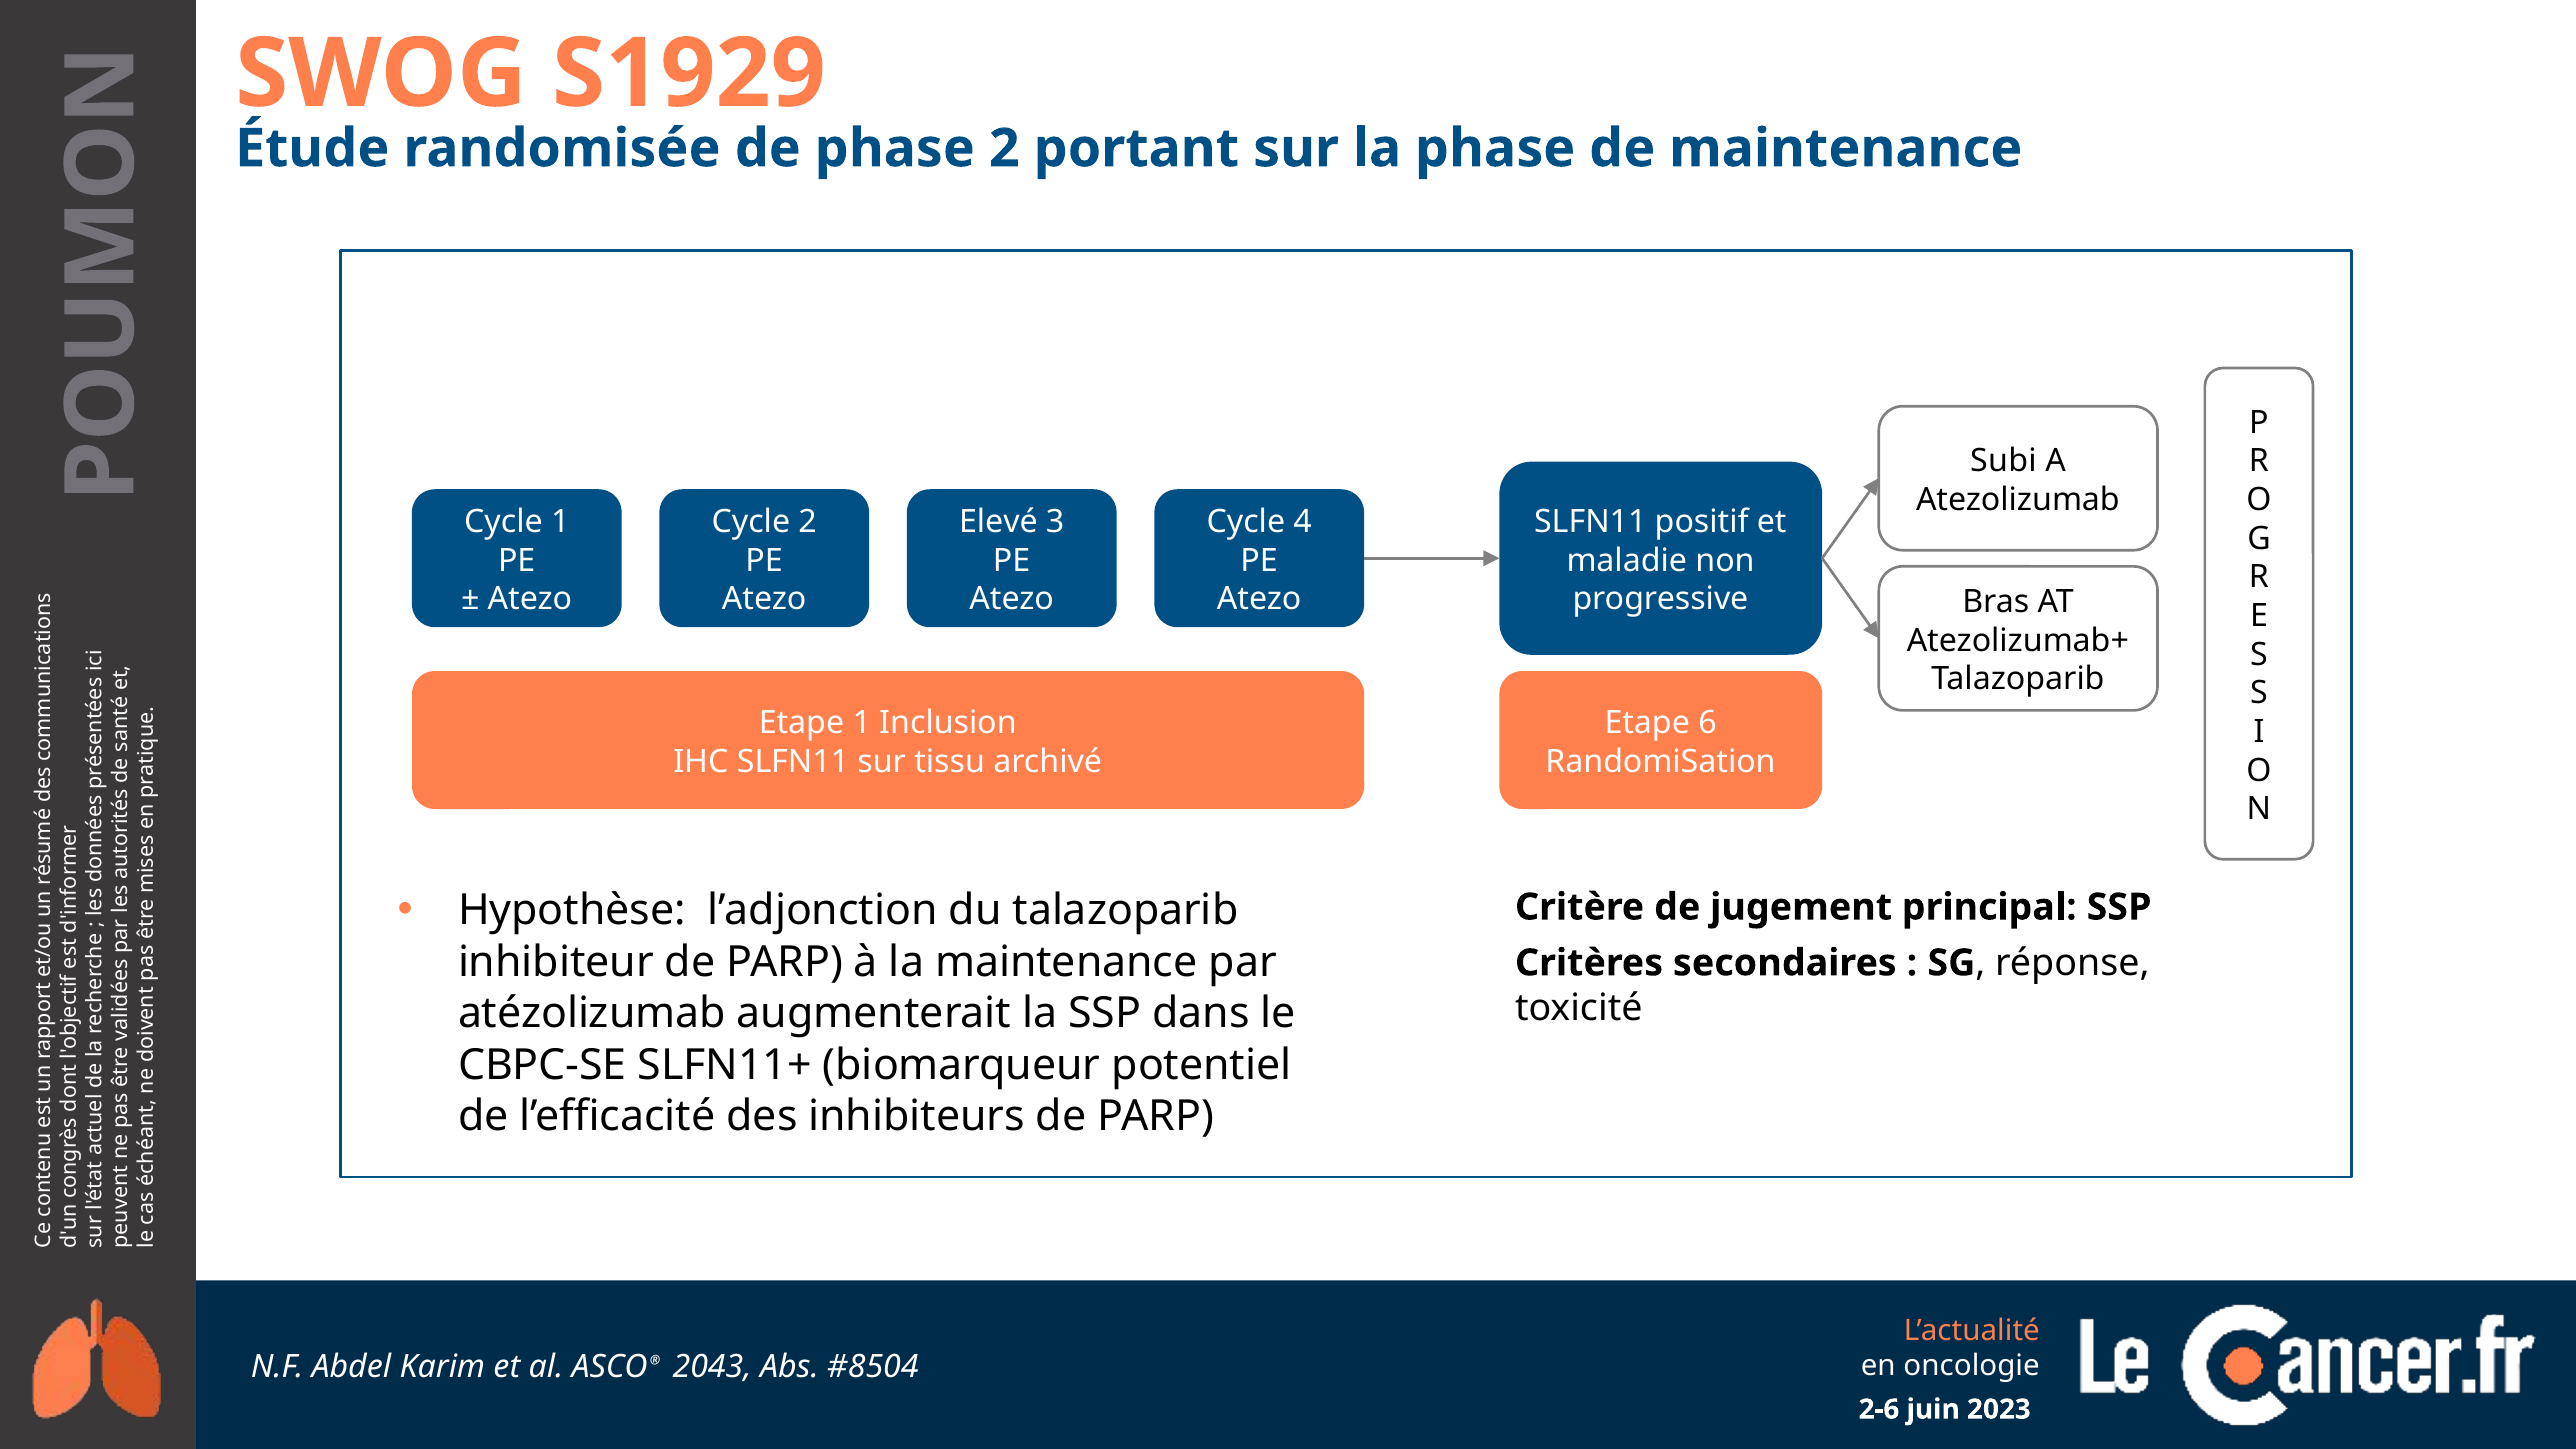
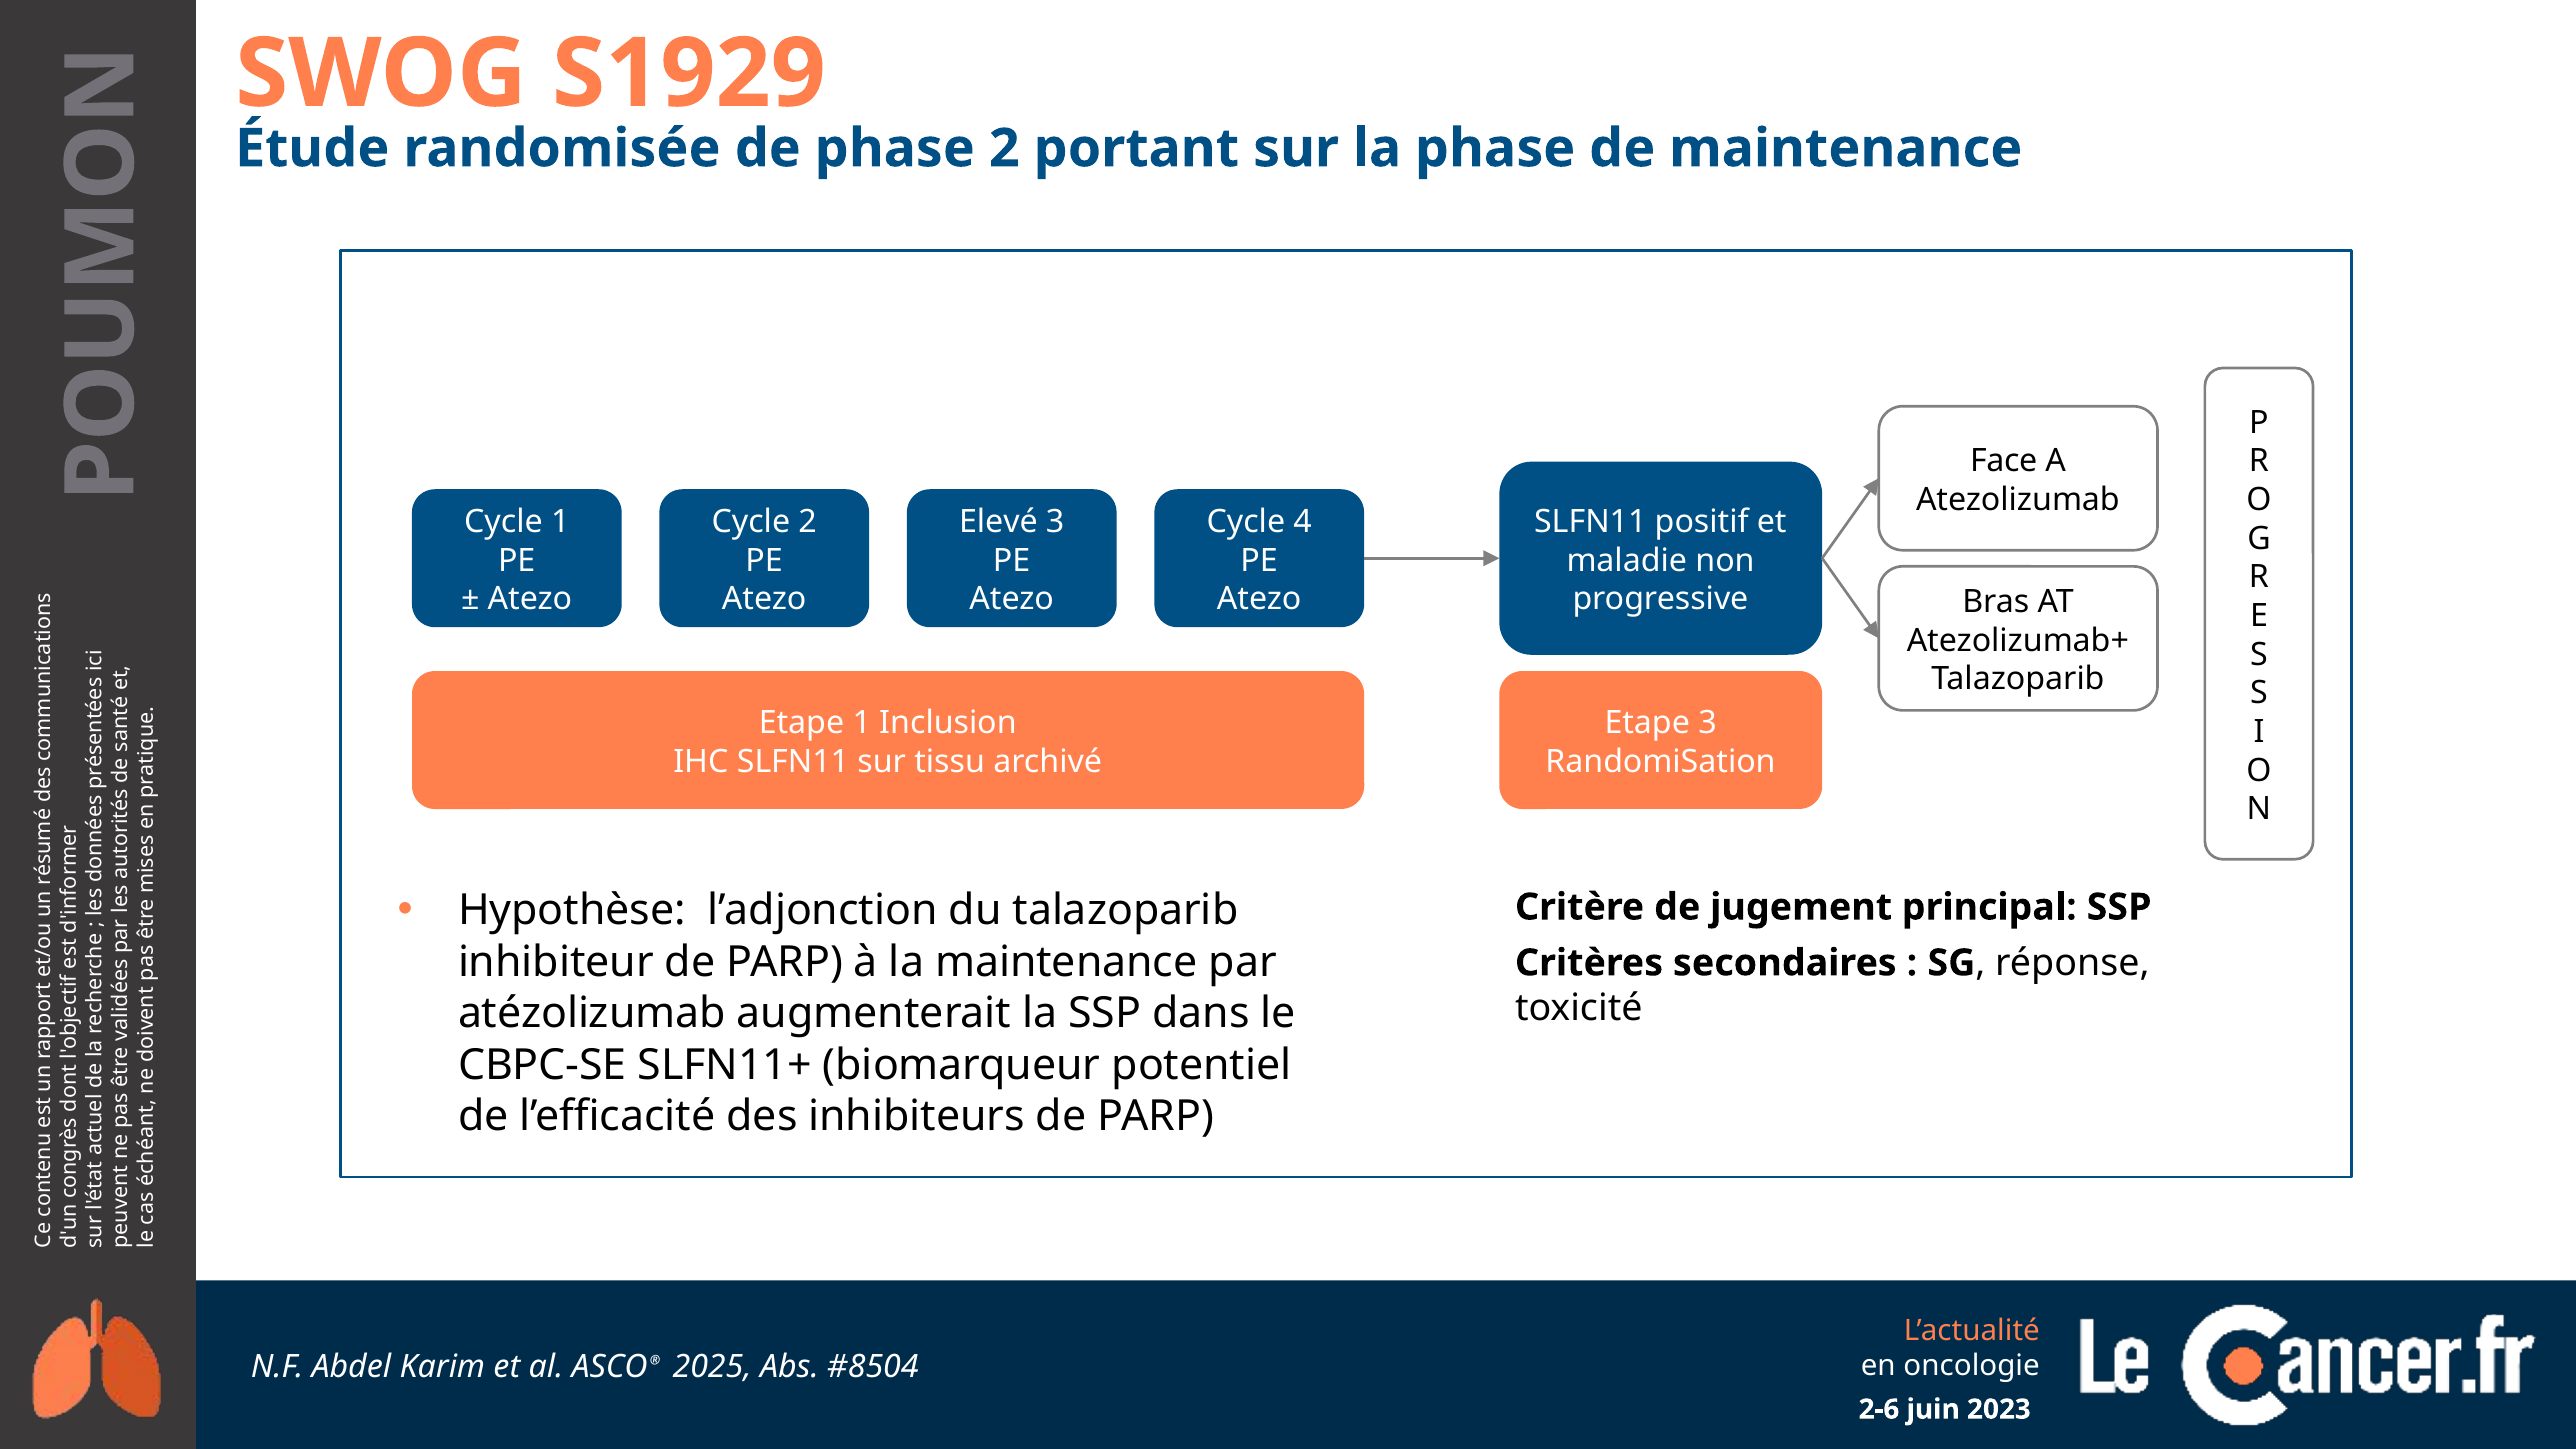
Subi: Subi -> Face
Etape 6: 6 -> 3
2043: 2043 -> 2025
